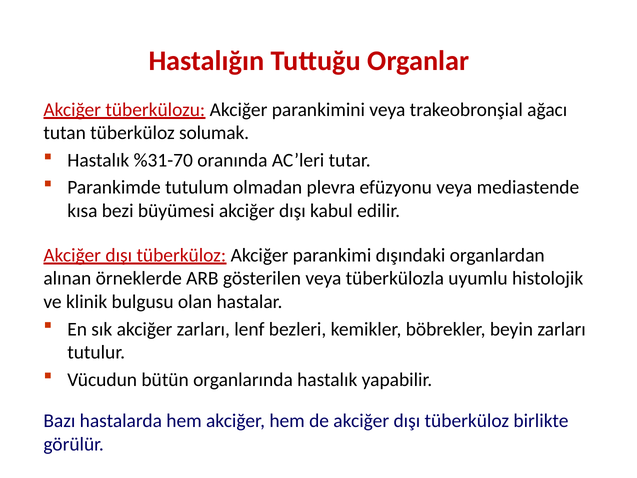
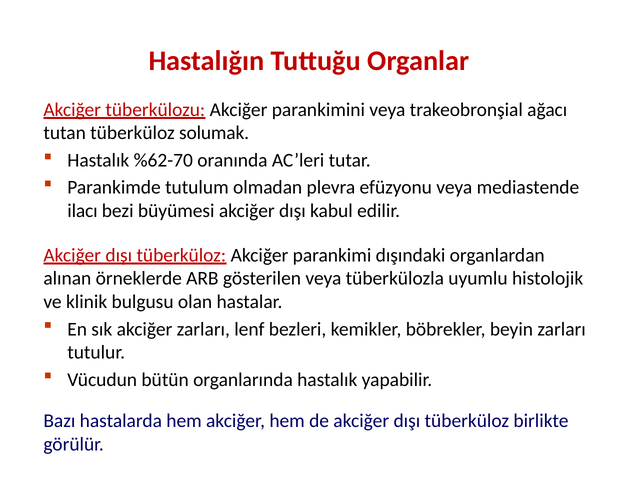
%31-70: %31-70 -> %62-70
kısa: kısa -> ilacı
